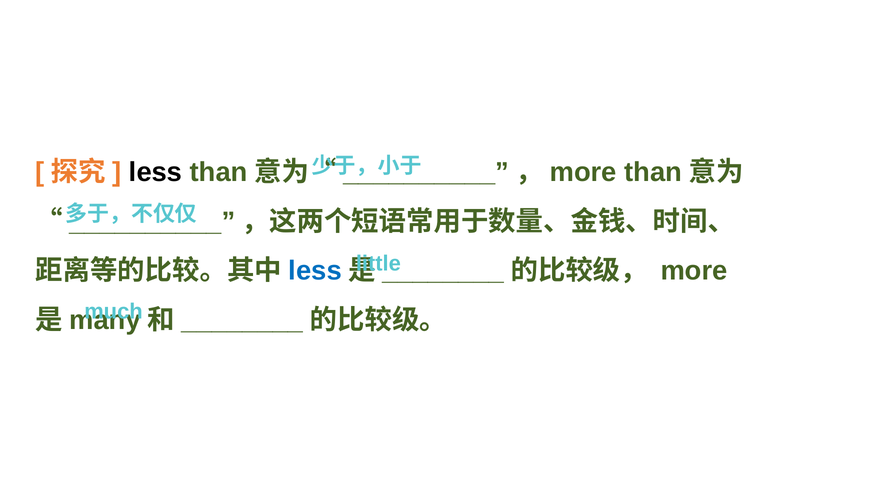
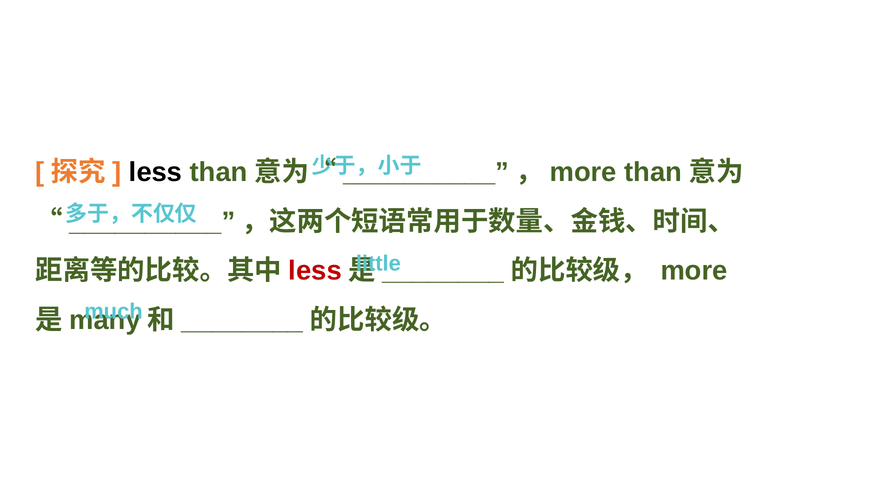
less at (315, 271) colour: blue -> red
